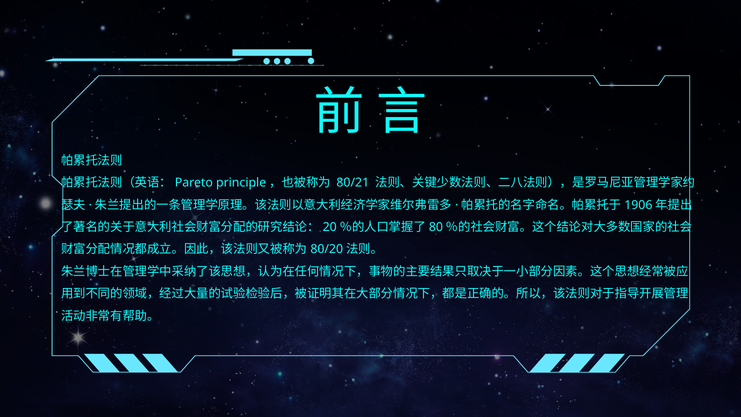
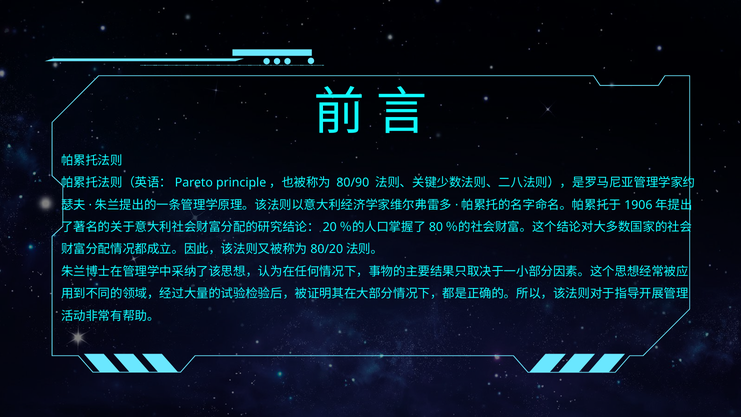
80/21: 80/21 -> 80/90
